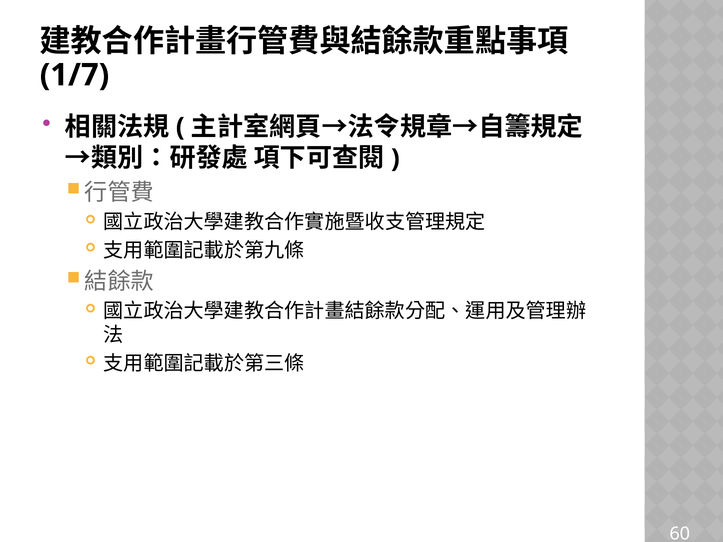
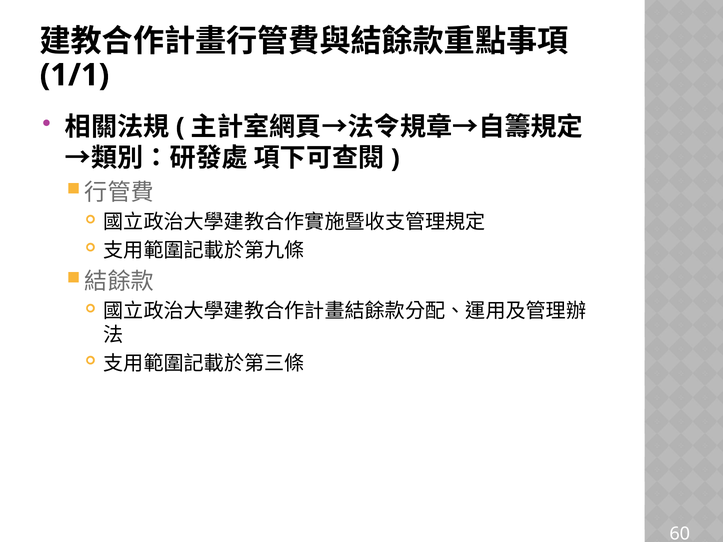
1/7: 1/7 -> 1/1
